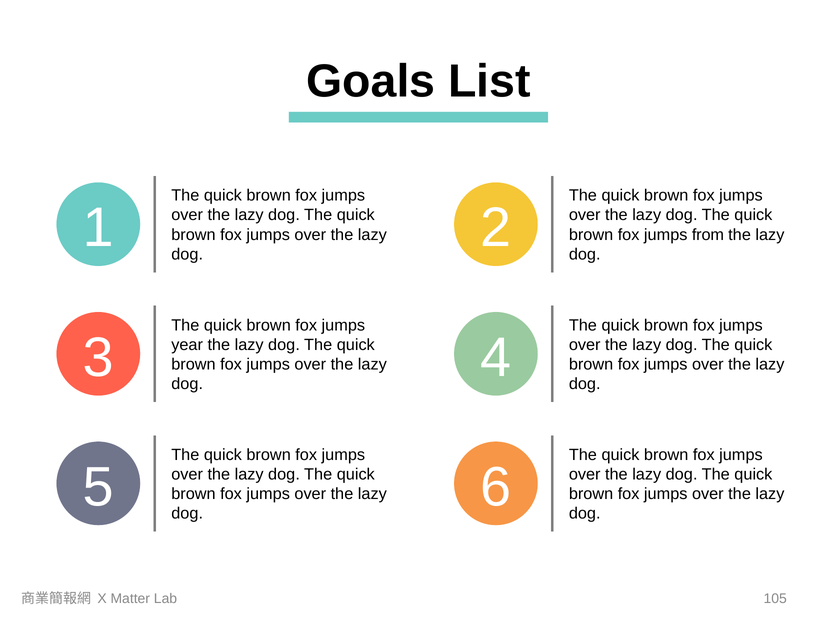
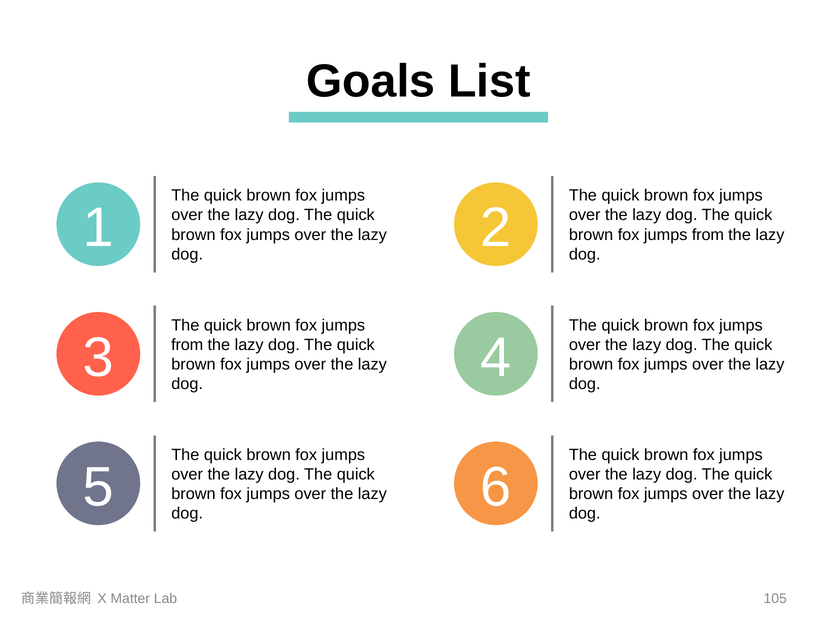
year at (187, 345): year -> from
